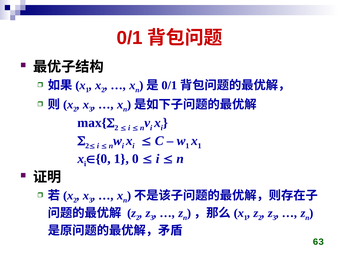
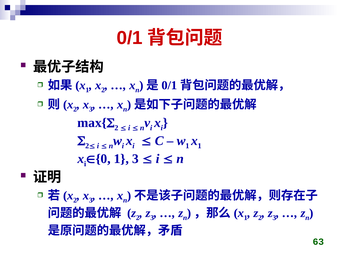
1 0: 0 -> 3
